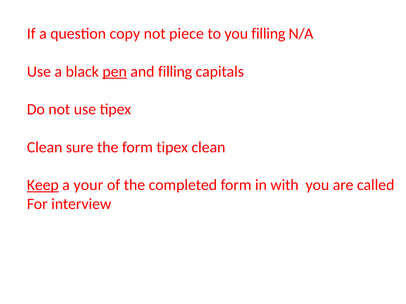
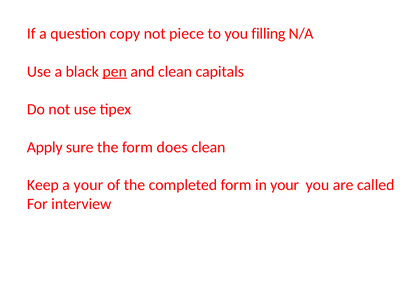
and filling: filling -> clean
Clean at (45, 147): Clean -> Apply
form tipex: tipex -> does
Keep underline: present -> none
in with: with -> your
